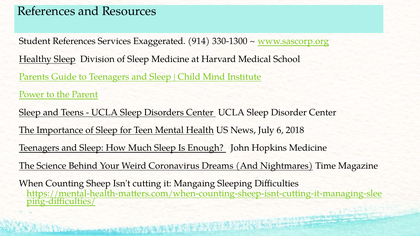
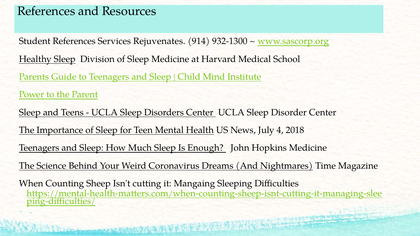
Exaggerated: Exaggerated -> Rejuvenates
330-1300: 330-1300 -> 932-1300
6: 6 -> 4
